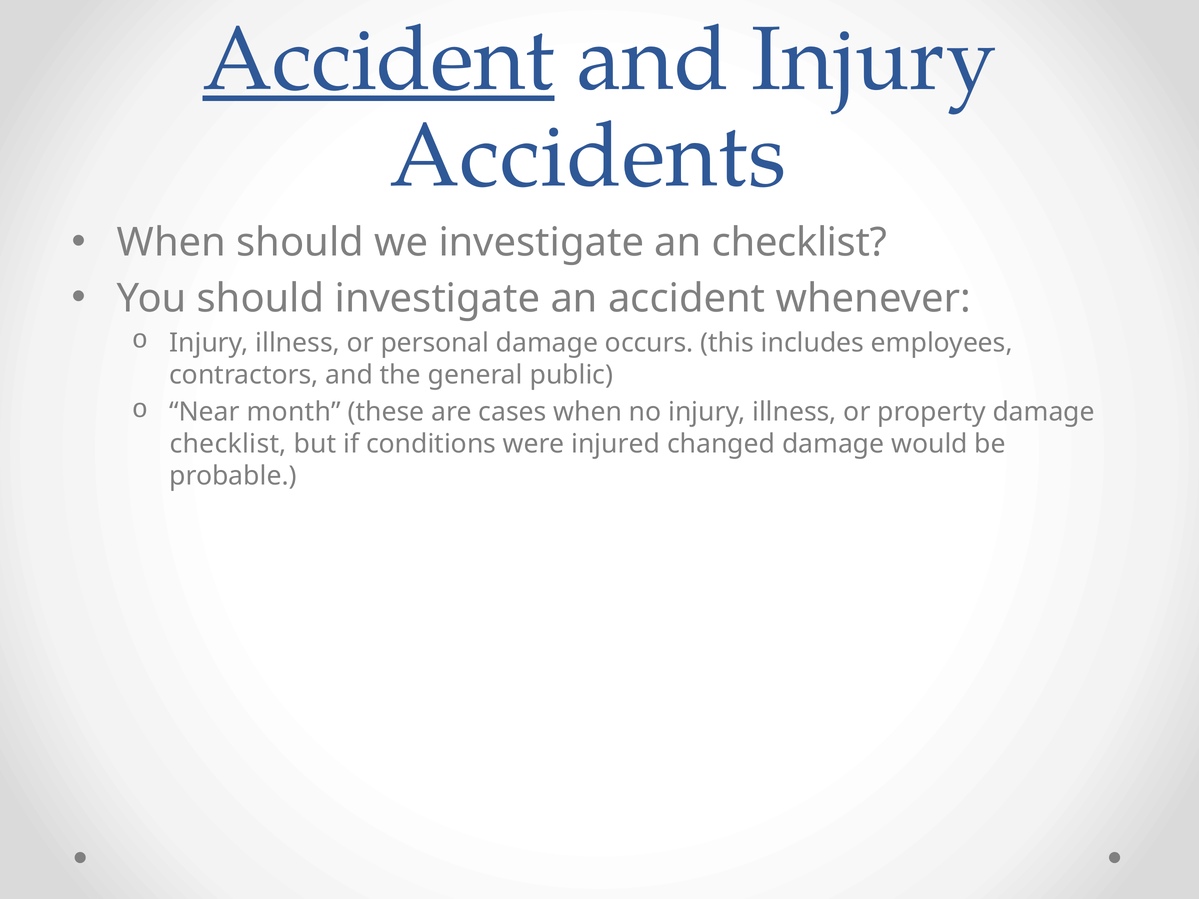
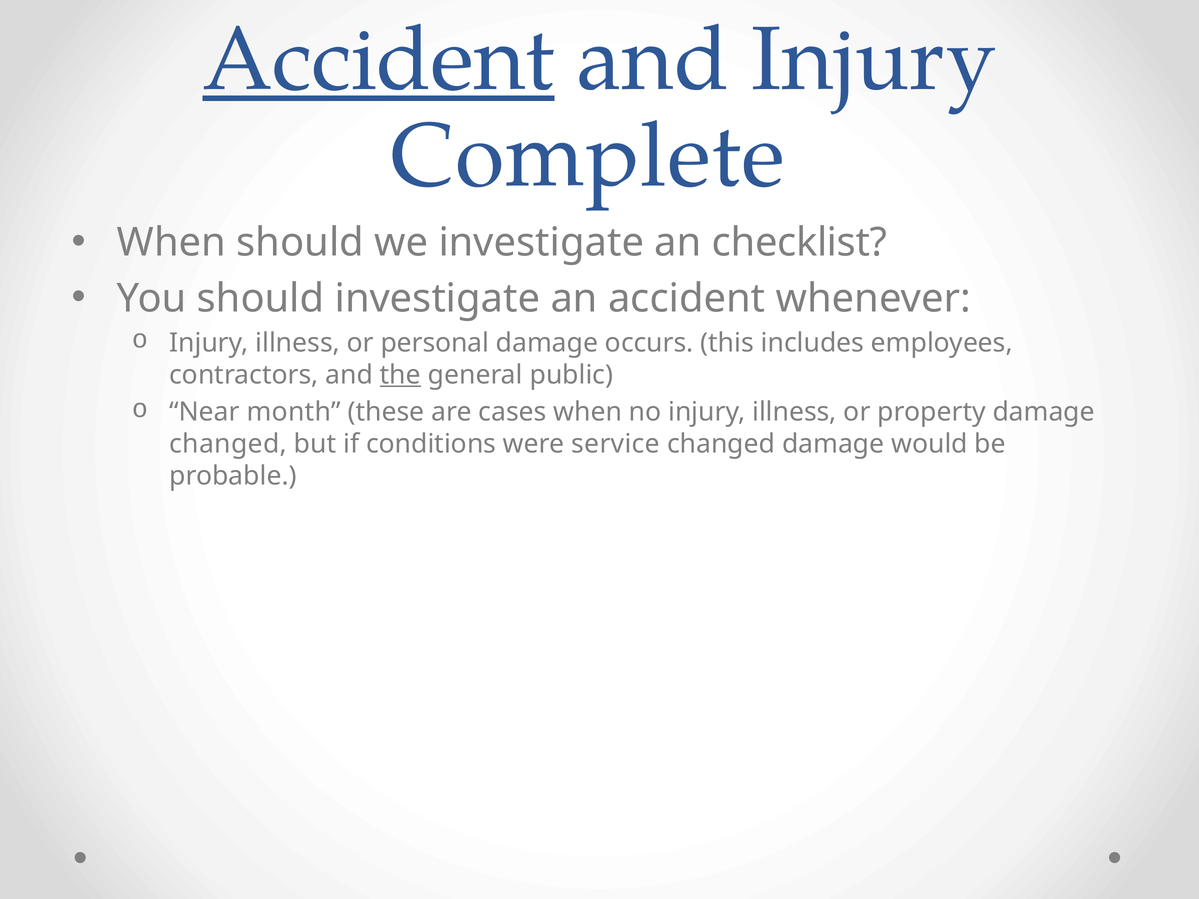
Accidents: Accidents -> Complete
the underline: none -> present
checklist at (228, 444): checklist -> changed
injured: injured -> service
